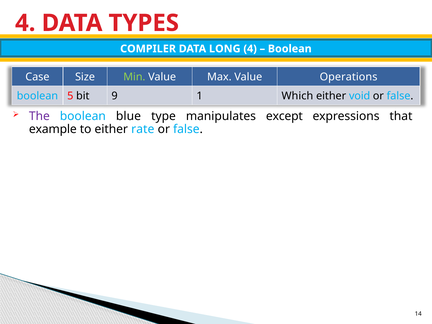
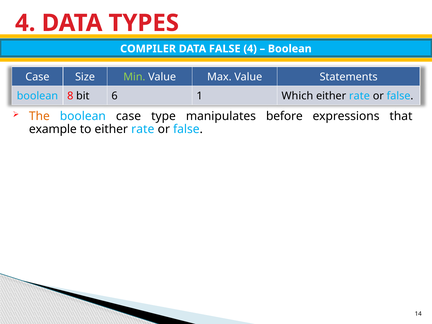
DATA LONG: LONG -> FALSE
Operations: Operations -> Statements
5: 5 -> 8
9: 9 -> 6
void at (360, 96): void -> rate
The colour: purple -> orange
blue at (128, 116): blue -> case
except: except -> before
